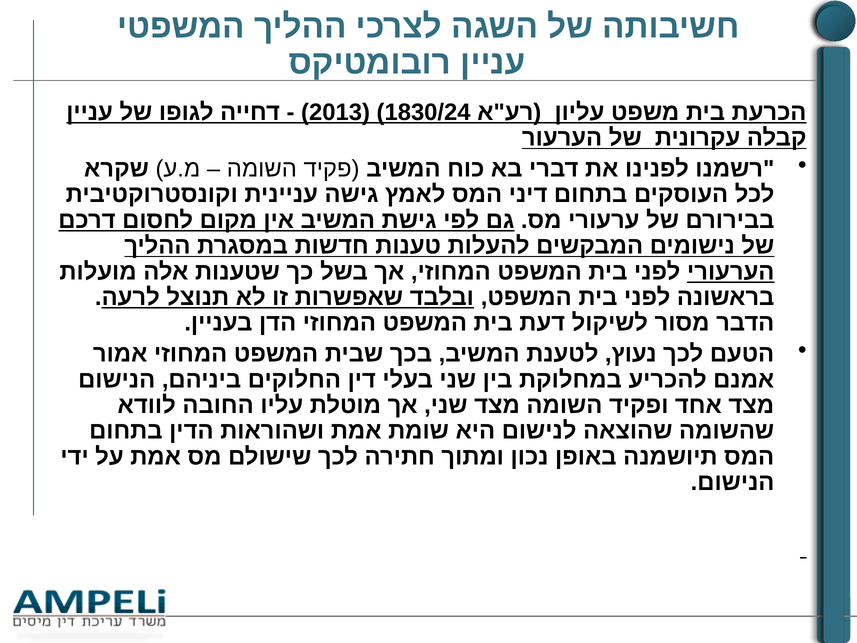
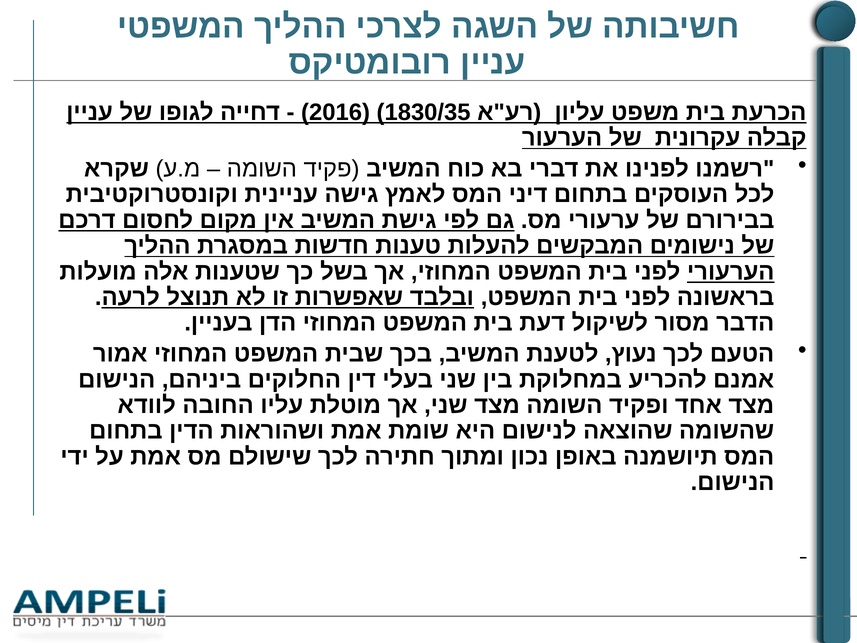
2013: 2013 -> 2016
1830/24: 1830/24 -> 1830/35
